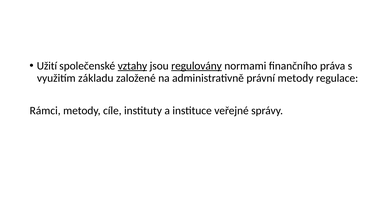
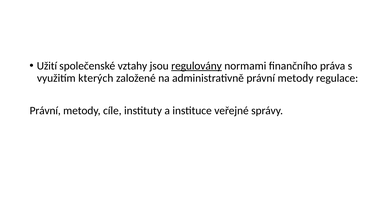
vztahy underline: present -> none
základu: základu -> kterých
Rámci at (45, 111): Rámci -> Právní
